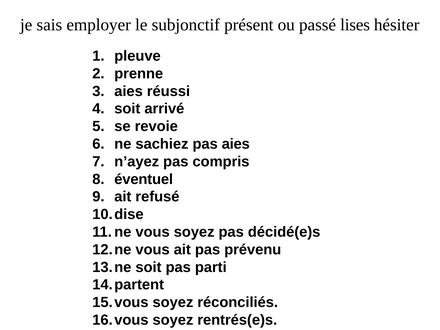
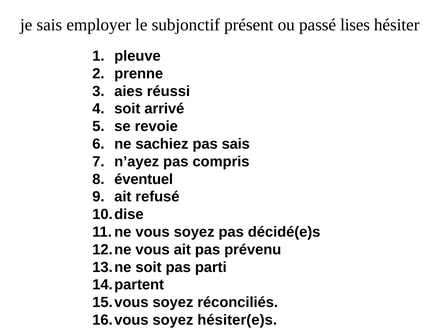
pas aies: aies -> sais
rentrés(e)s: rentrés(e)s -> hésiter(e)s
